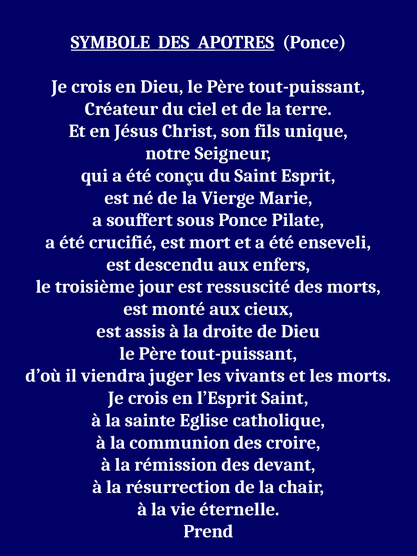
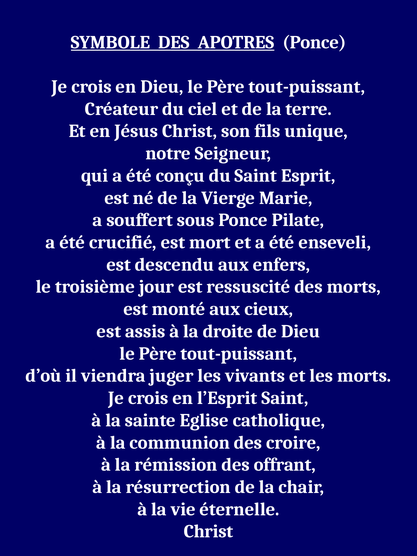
devant: devant -> offrant
Prend at (208, 532): Prend -> Christ
